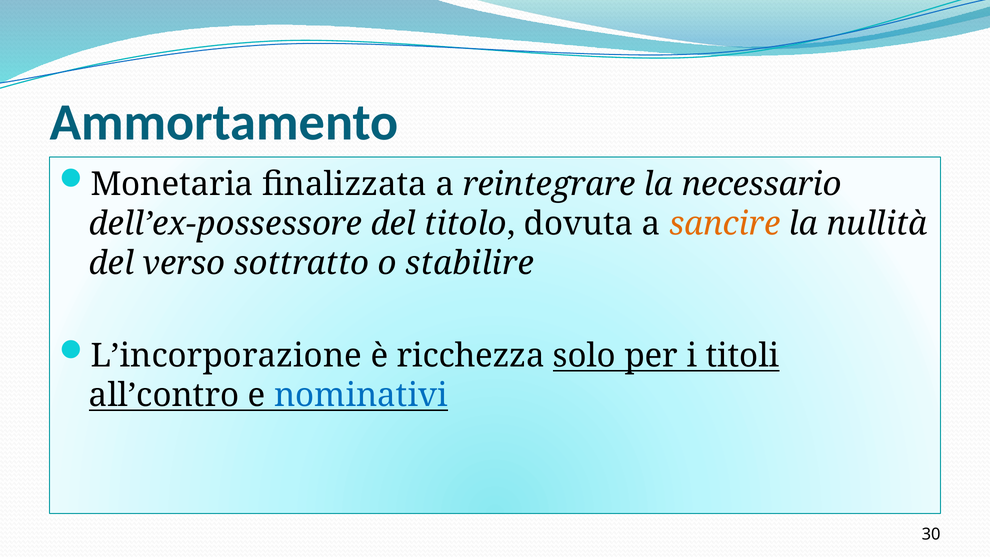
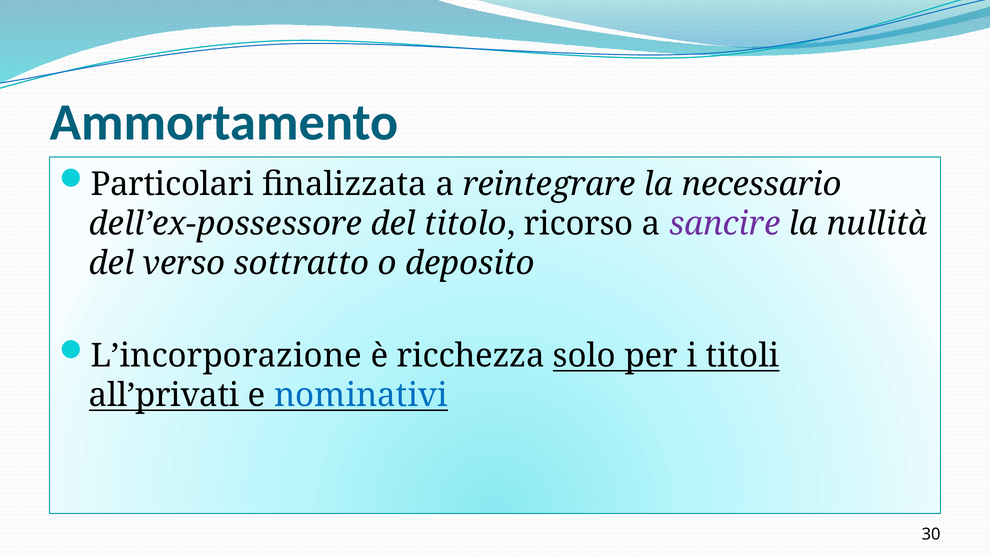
Monetaria: Monetaria -> Particolari
dovuta: dovuta -> ricorso
sancire colour: orange -> purple
stabilire: stabilire -> deposito
all’contro: all’contro -> all’privati
